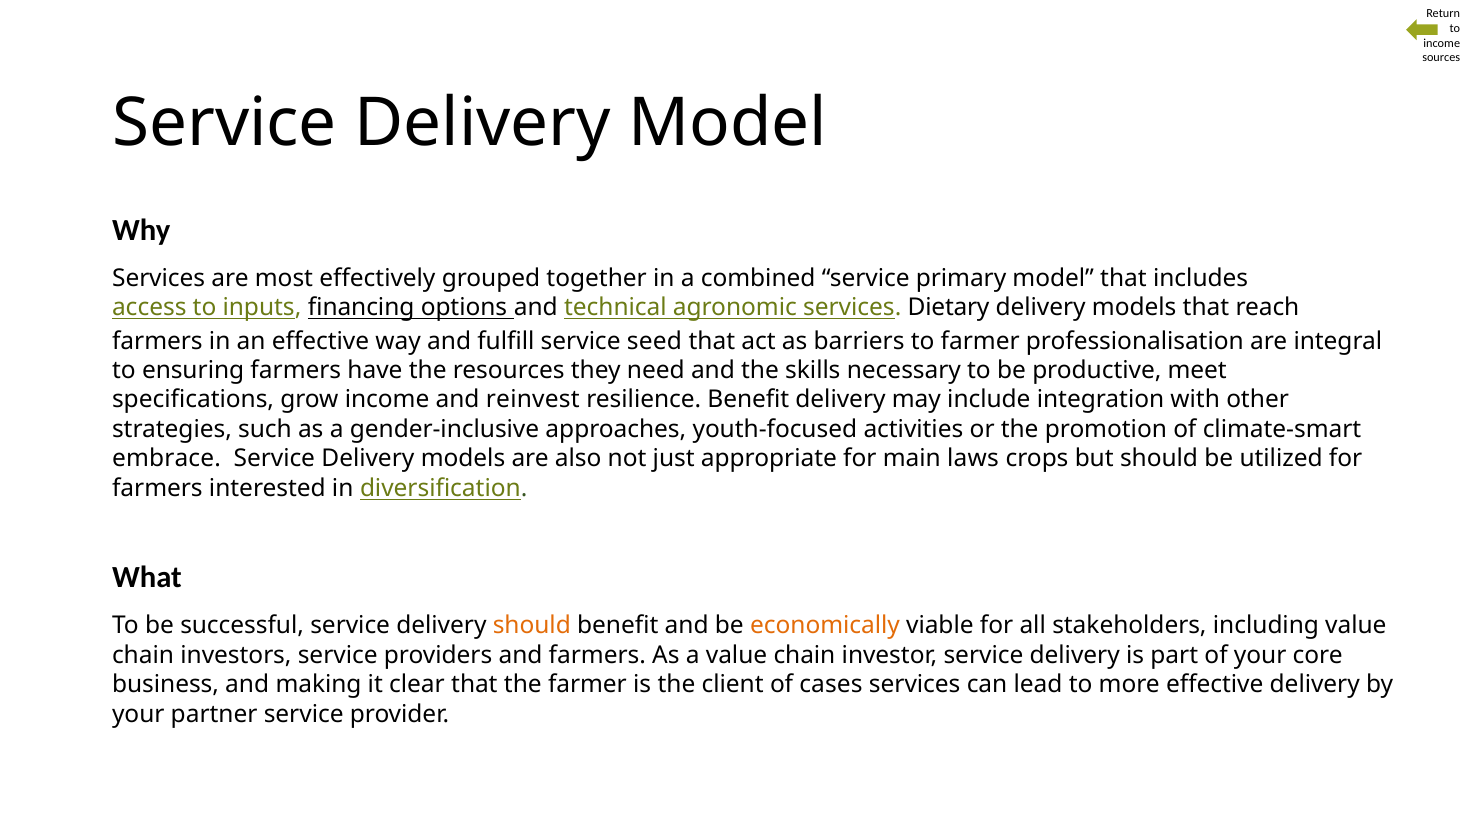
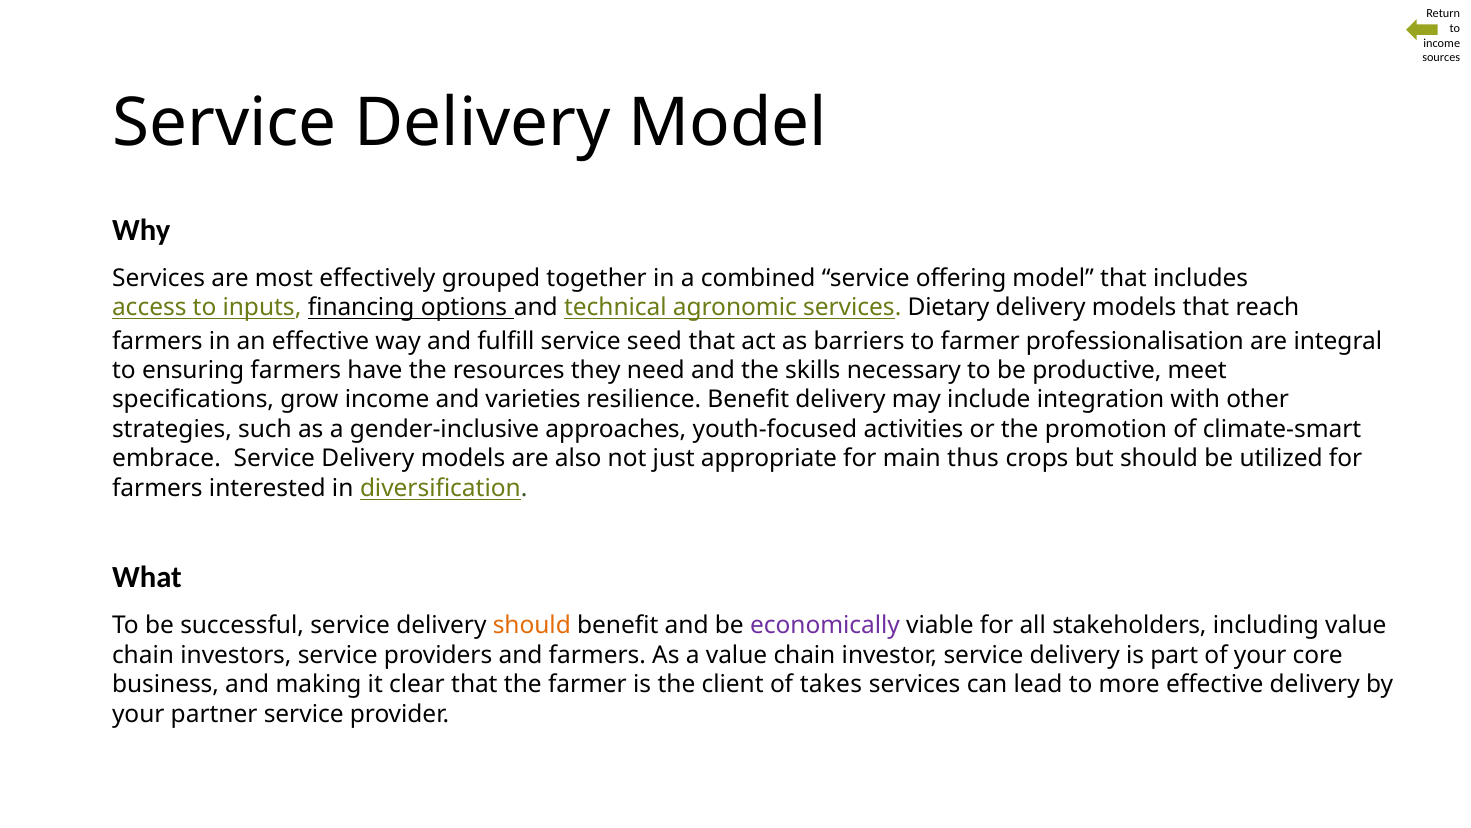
primary: primary -> offering
reinvest: reinvest -> varieties
laws: laws -> thus
economically colour: orange -> purple
cases: cases -> takes
